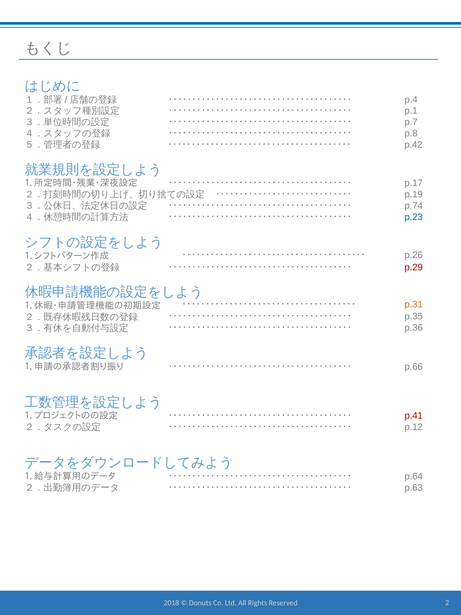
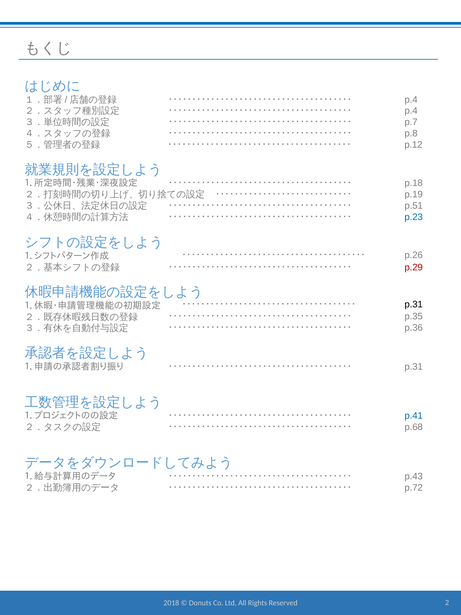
p.1 at (411, 111): p.1 -> p.4
p.42: p.42 -> p.12
p.17: p.17 -> p.18
p.74: p.74 -> p.51
p.31 at (414, 304) colour: orange -> black
p.66 at (414, 366): p.66 -> p.31
p.41 colour: red -> blue
p.12: p.12 -> p.68
p.64: p.64 -> p.43
p.63: p.63 -> p.72
